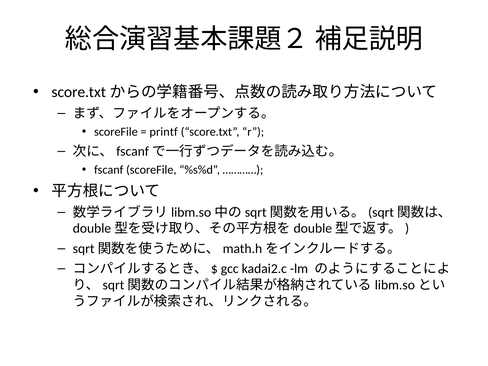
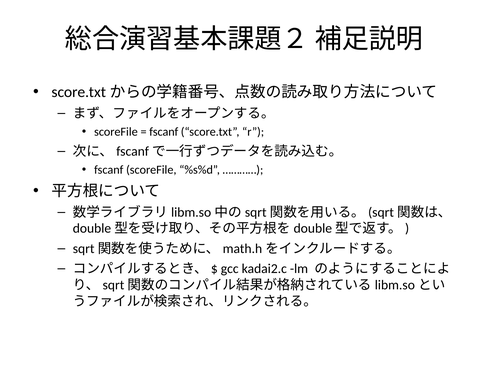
printf at (164, 132): printf -> fscanf
